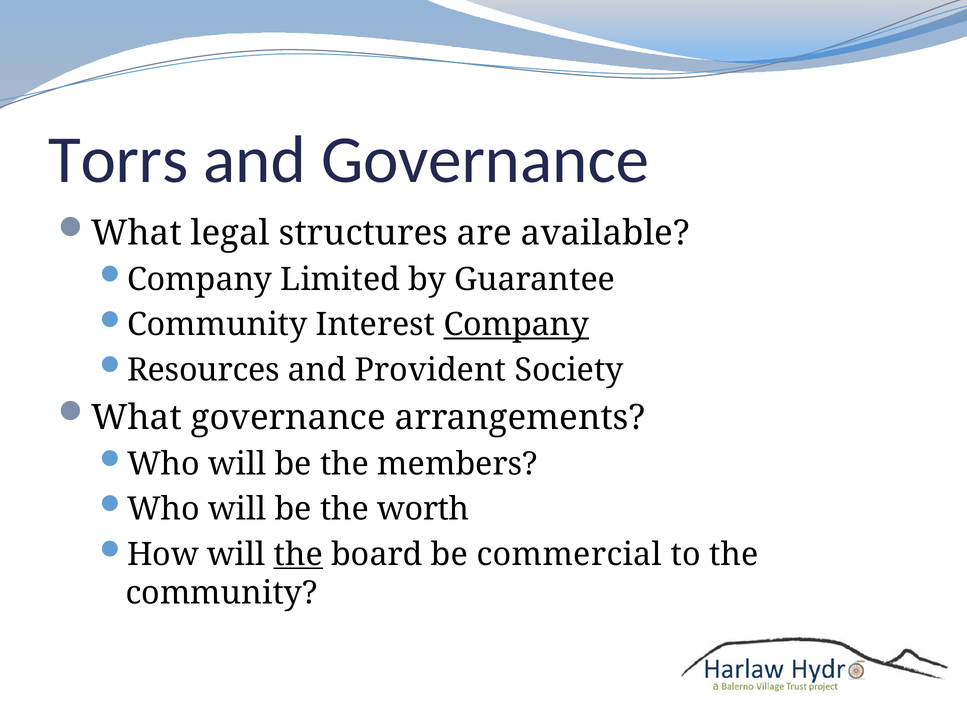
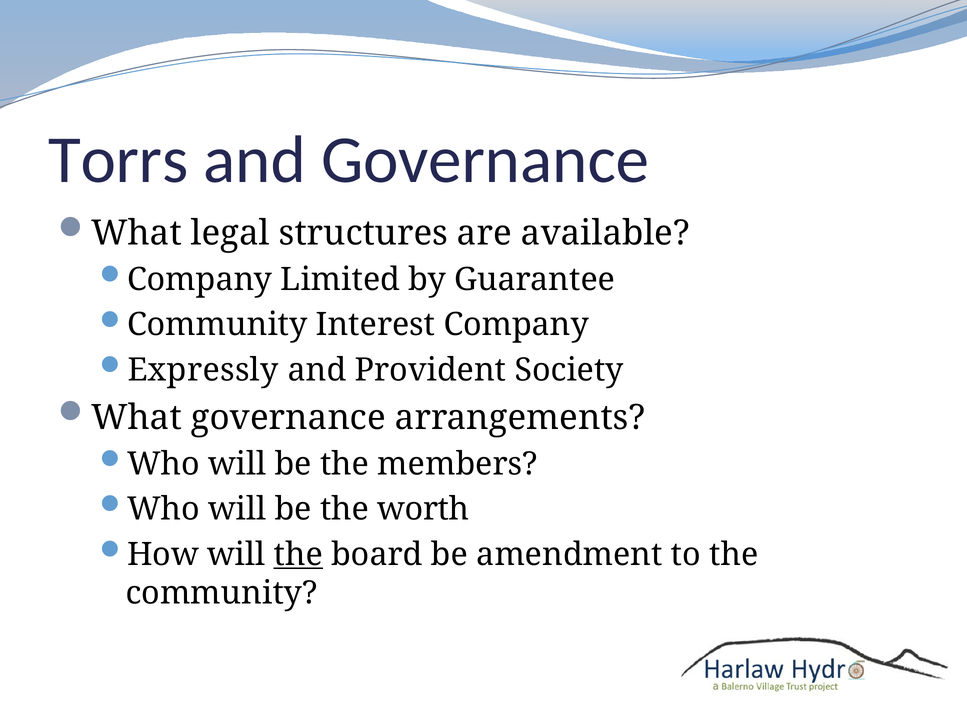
Company at (516, 324) underline: present -> none
Resources: Resources -> Expressly
commercial: commercial -> amendment
